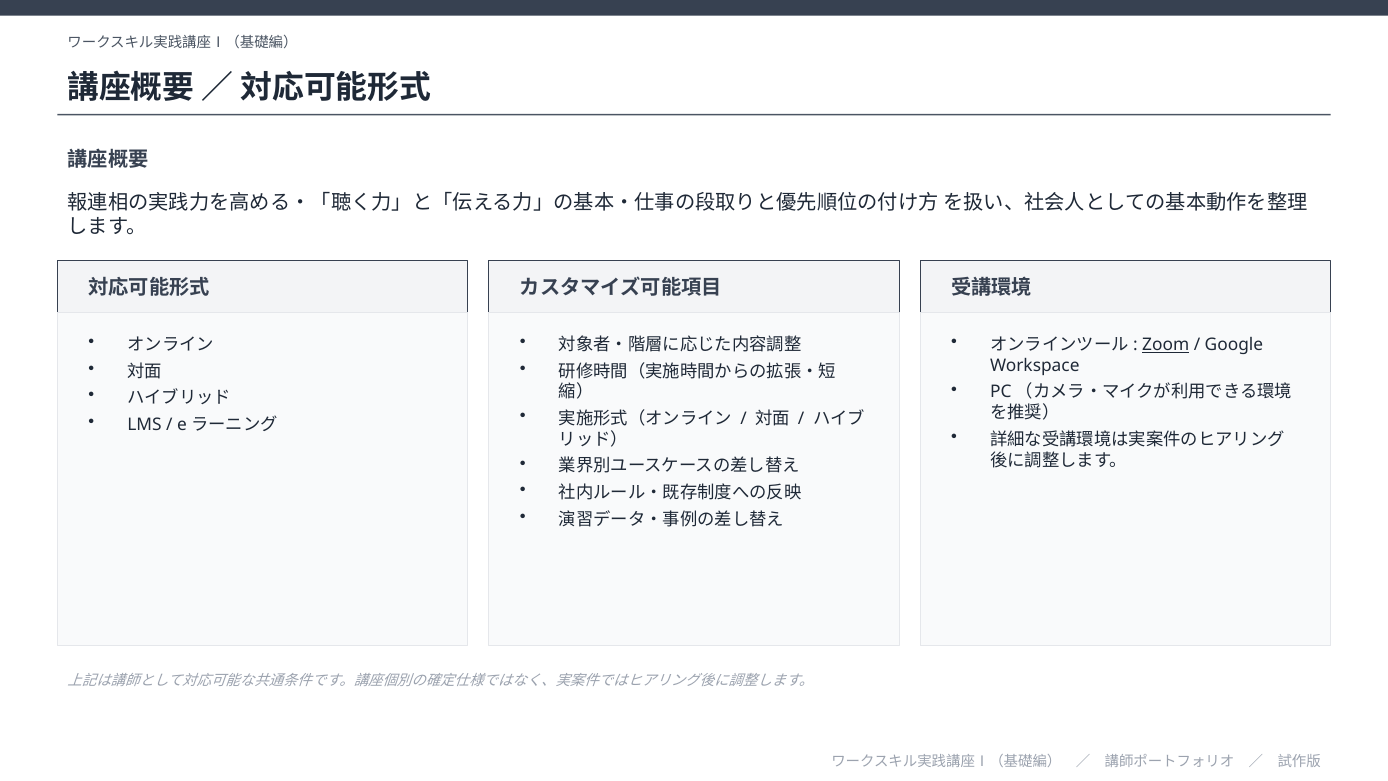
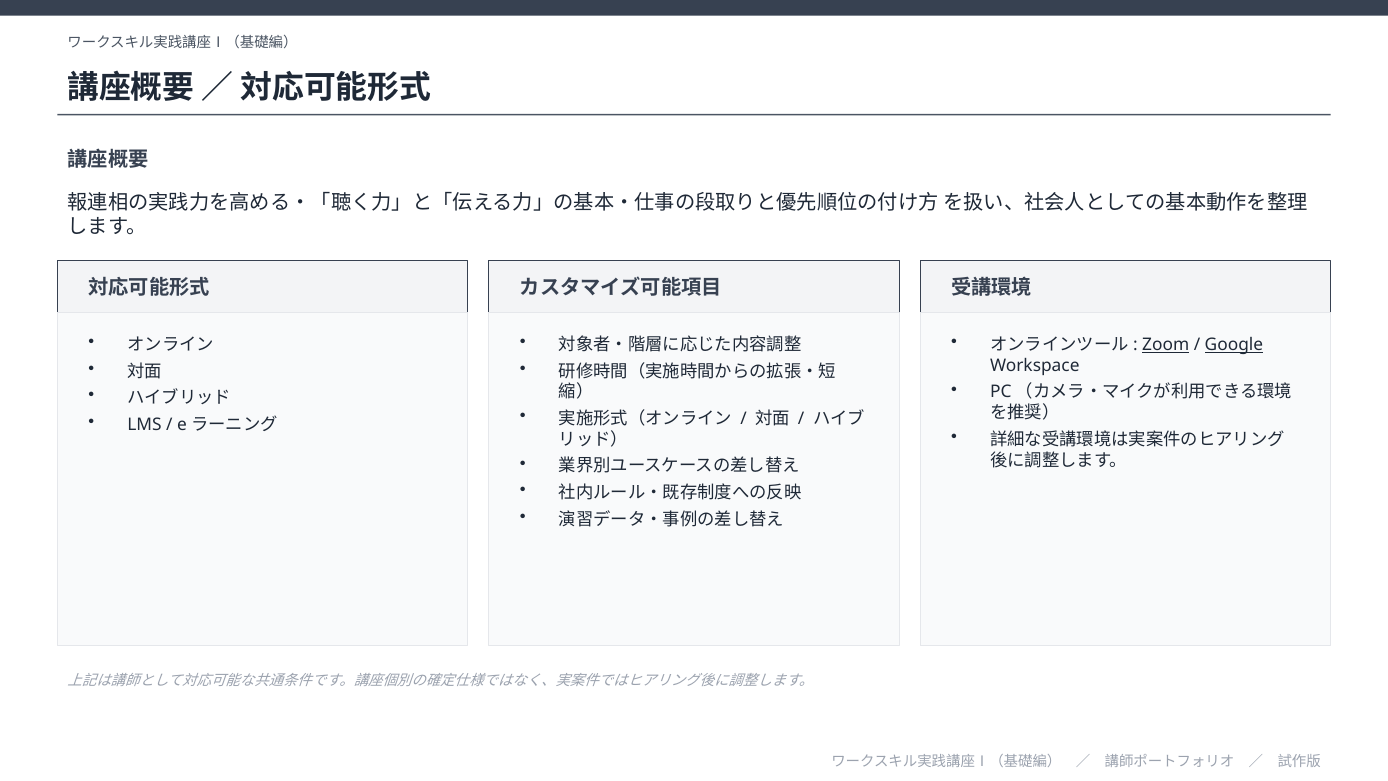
Google underline: none -> present
